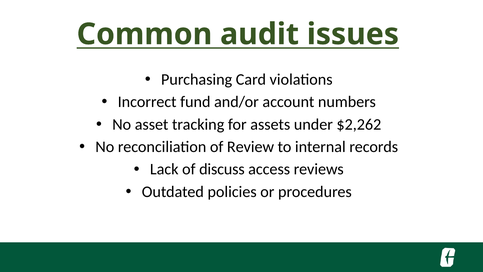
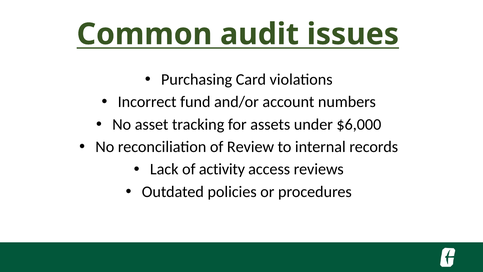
$2,262: $2,262 -> $6,000
discuss: discuss -> activity
